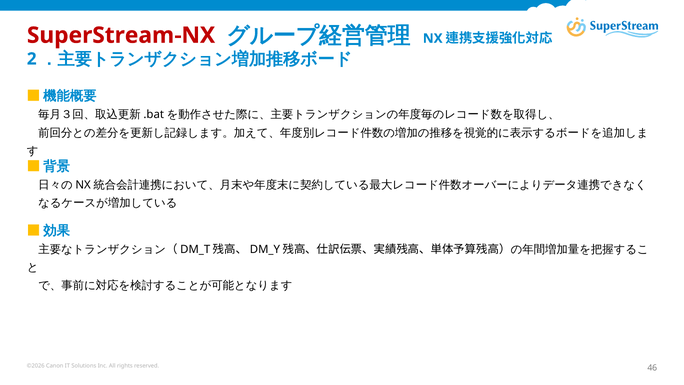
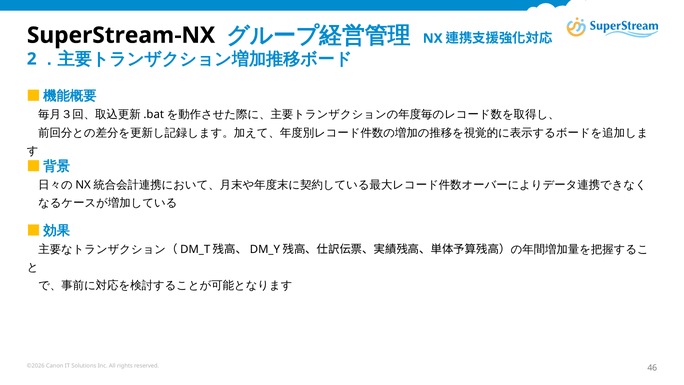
SuperStream-NX colour: red -> black
